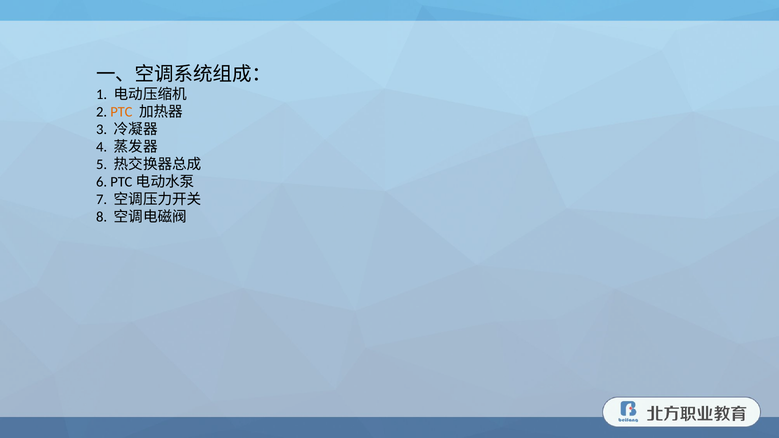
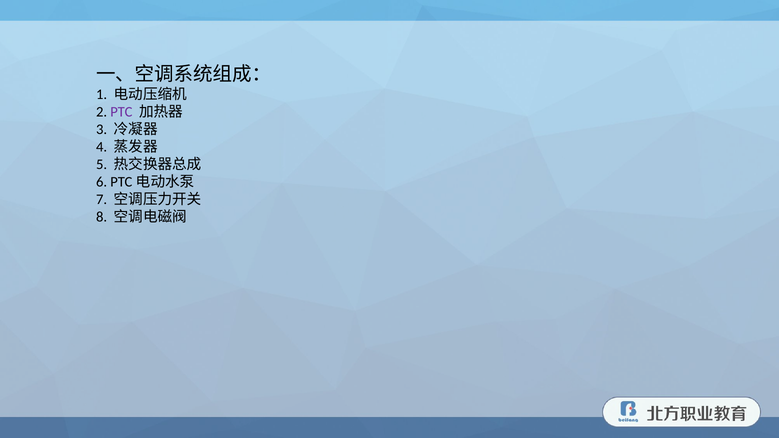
PTC colour: orange -> purple
